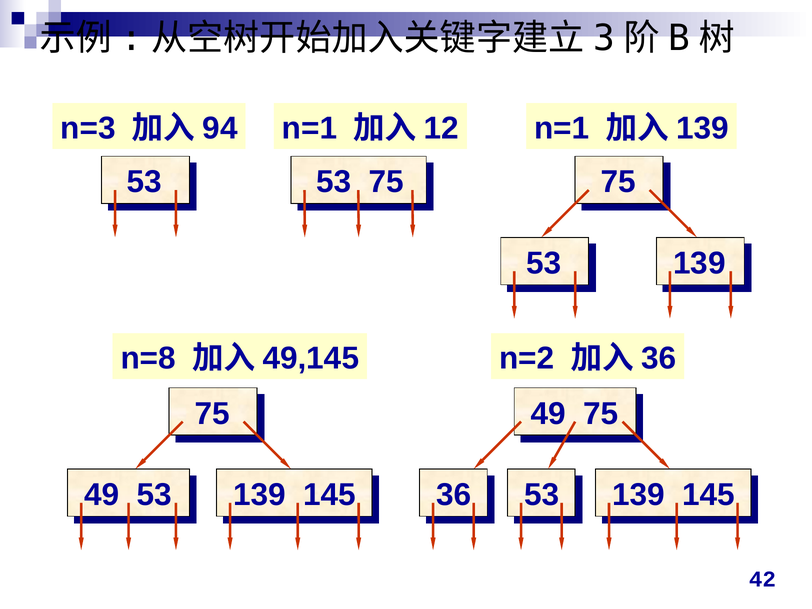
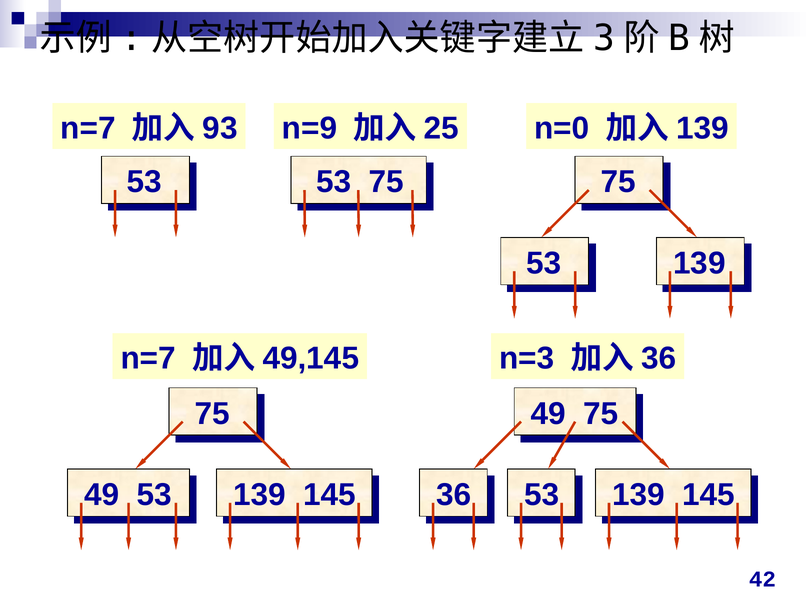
n=3 at (88, 128): n=3 -> n=7
94: 94 -> 93
n=1 at (309, 128): n=1 -> n=9
12: 12 -> 25
n=1 at (562, 128): n=1 -> n=0
n=8 at (148, 358): n=8 -> n=7
n=2: n=2 -> n=3
